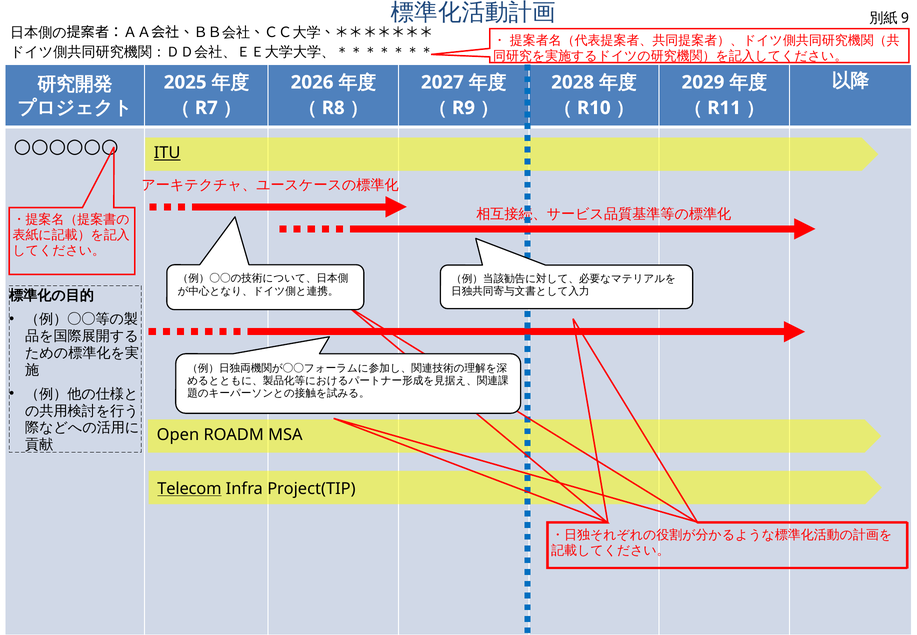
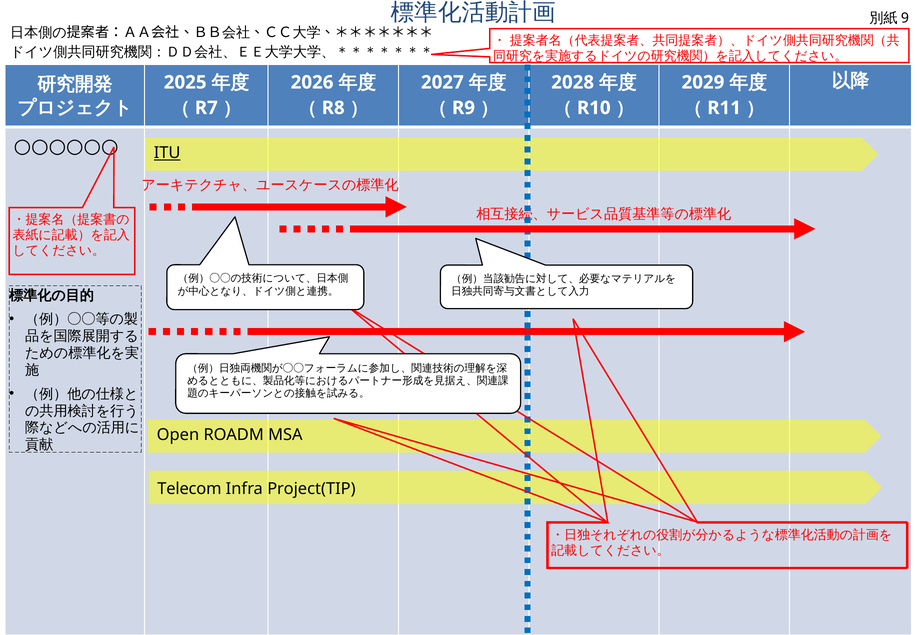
Telecom underline: present -> none
